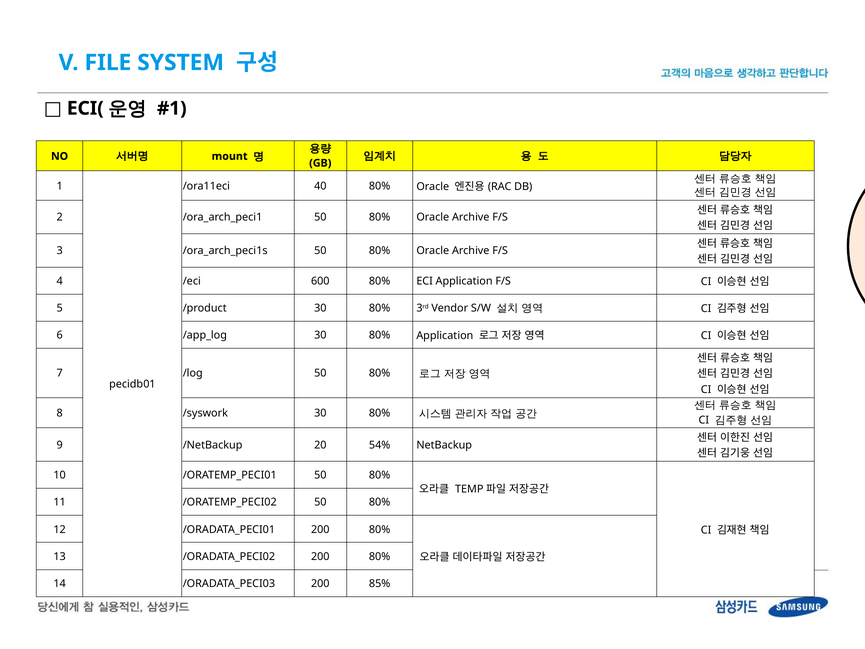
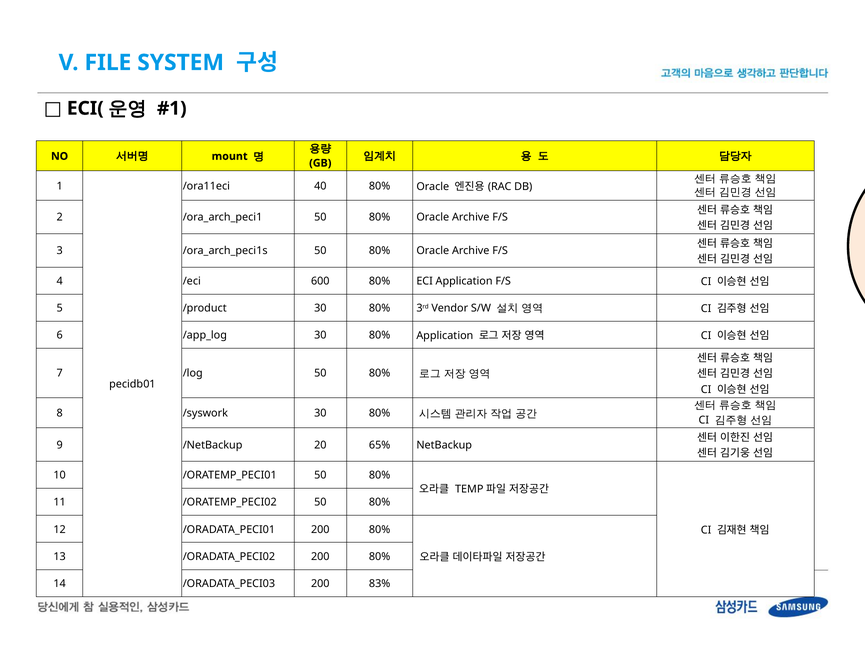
54%: 54% -> 65%
85%: 85% -> 83%
